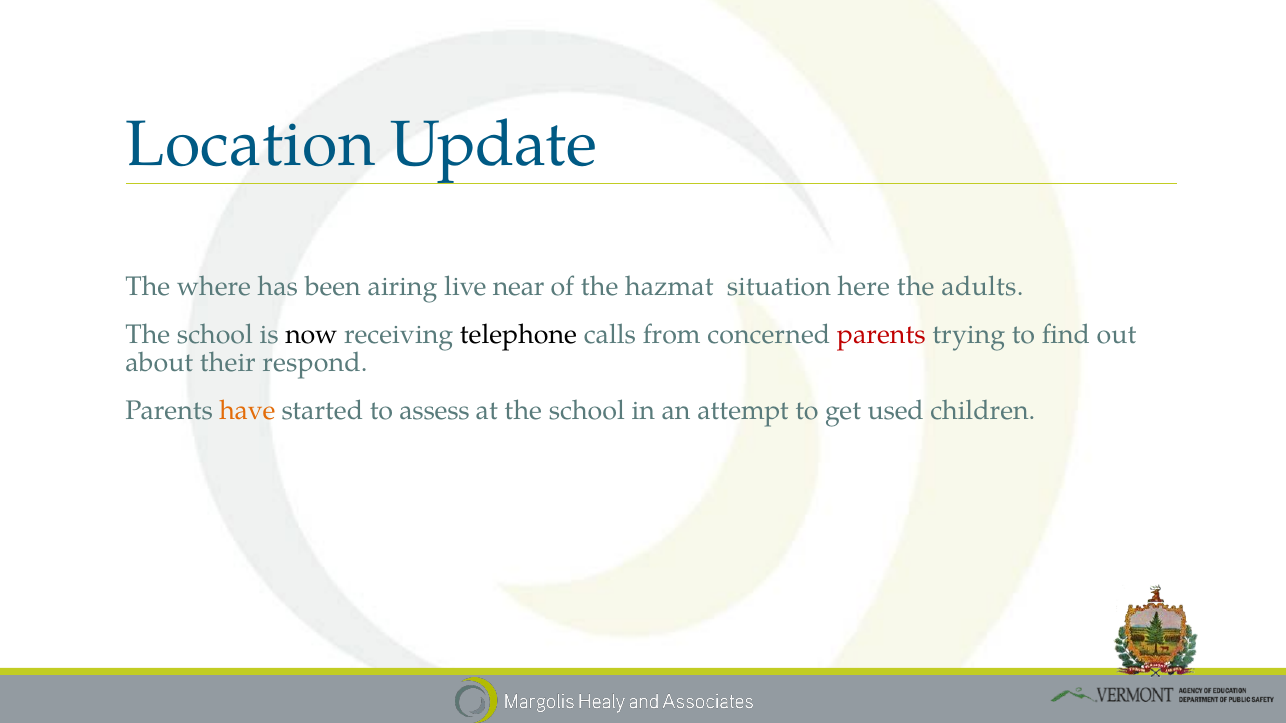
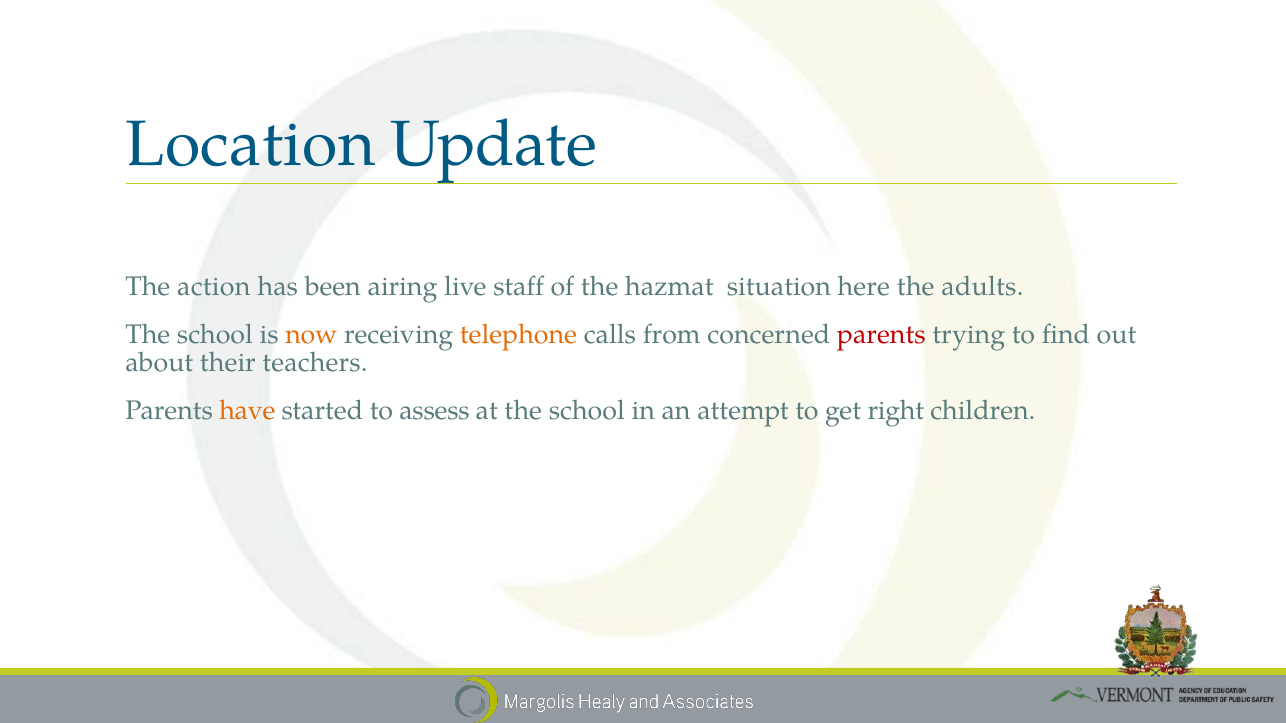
where: where -> action
near: near -> staff
now colour: black -> orange
telephone colour: black -> orange
respond: respond -> teachers
used: used -> right
